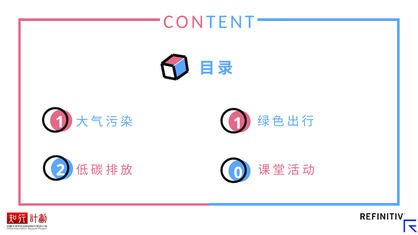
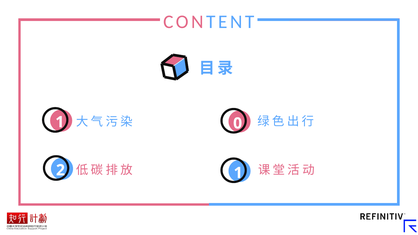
1 1: 1 -> 0
2 0: 0 -> 1
